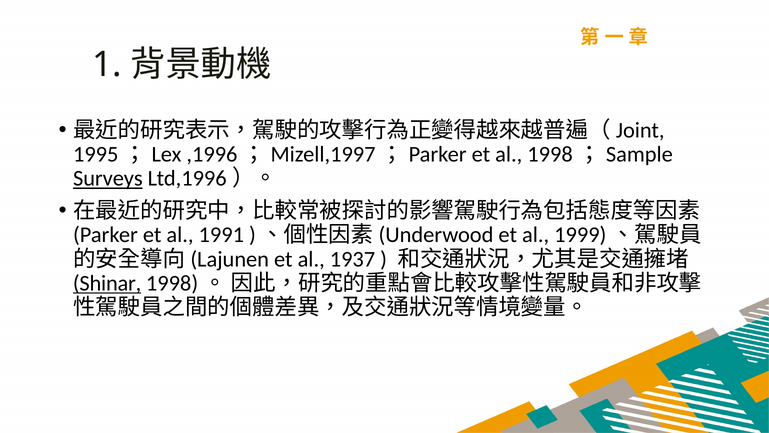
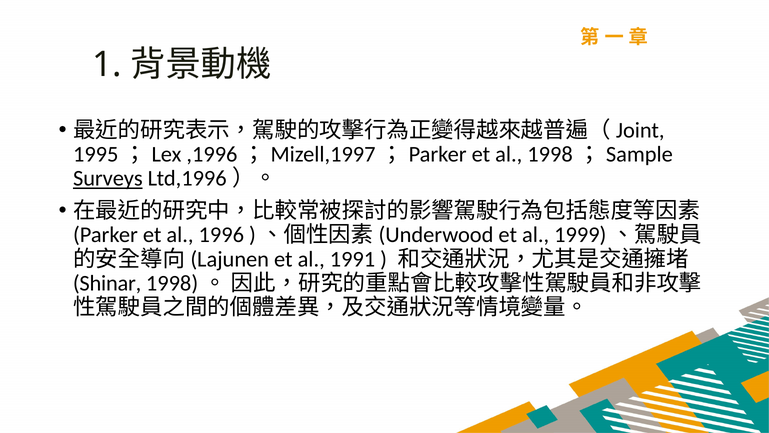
1991: 1991 -> 1996
1937: 1937 -> 1991
Shinar underline: present -> none
